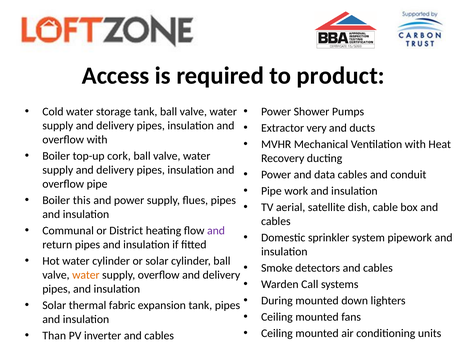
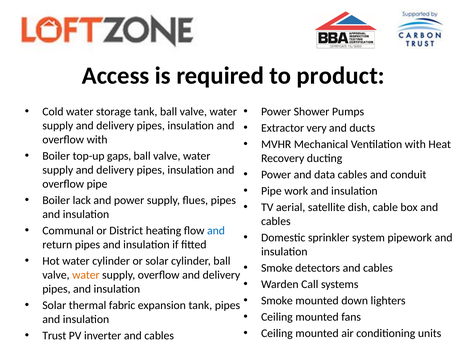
cork: cork -> gaps
this: this -> lack
and at (216, 231) colour: purple -> blue
During at (277, 301): During -> Smoke
Than: Than -> Trust
